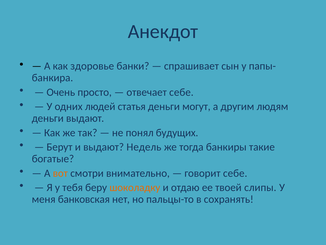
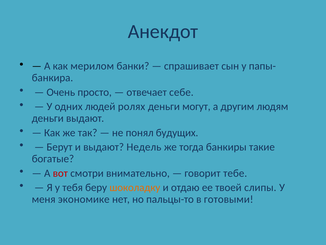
здоровье: здоровье -> мерилом
статья: статья -> ролях
вот colour: orange -> red
говорит себе: себе -> тебе
банковская: банковская -> экономике
сохранять: сохранять -> готовыми
